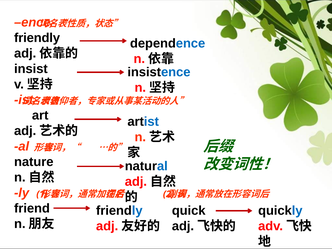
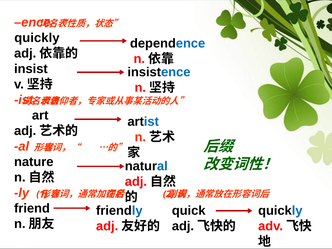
friendly at (37, 38): friendly -> quickly
